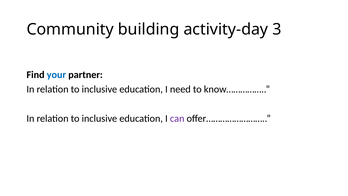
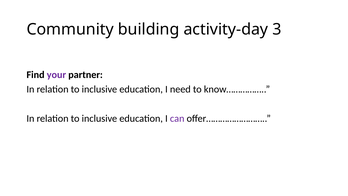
your colour: blue -> purple
